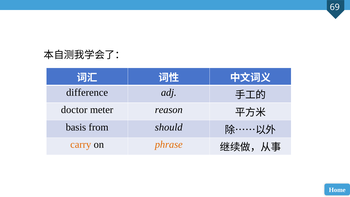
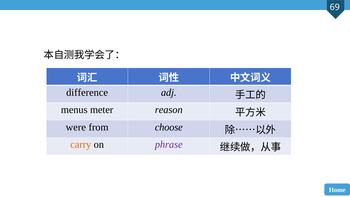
doctor: doctor -> menus
basis: basis -> were
should: should -> choose
phrase colour: orange -> purple
